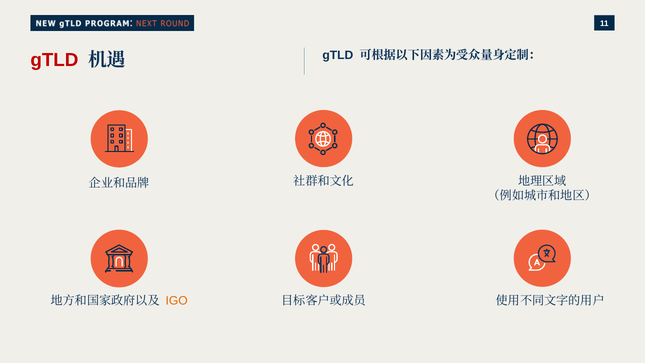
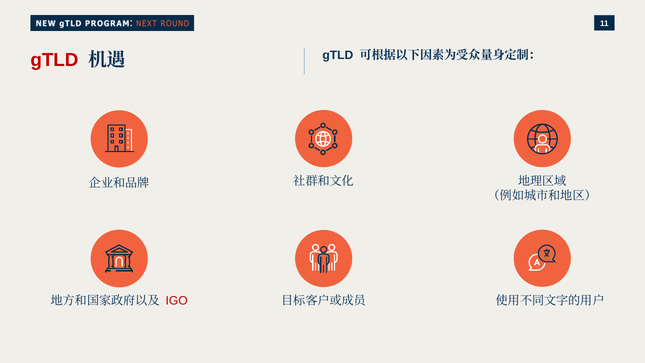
IGO colour: orange -> red
